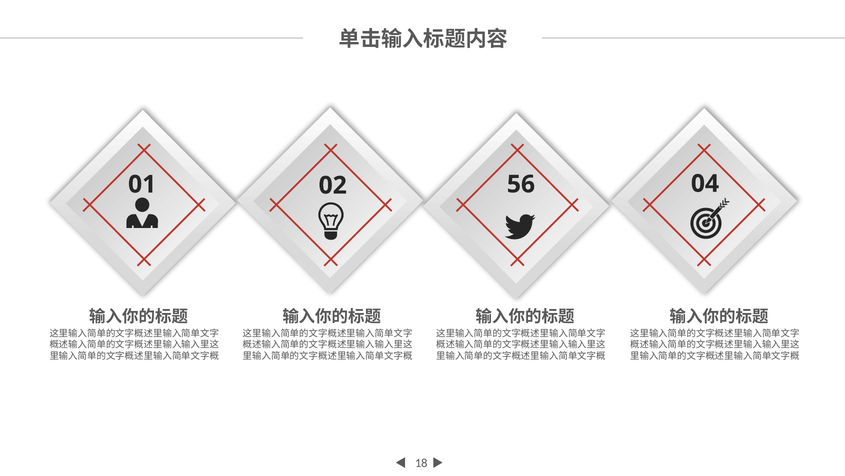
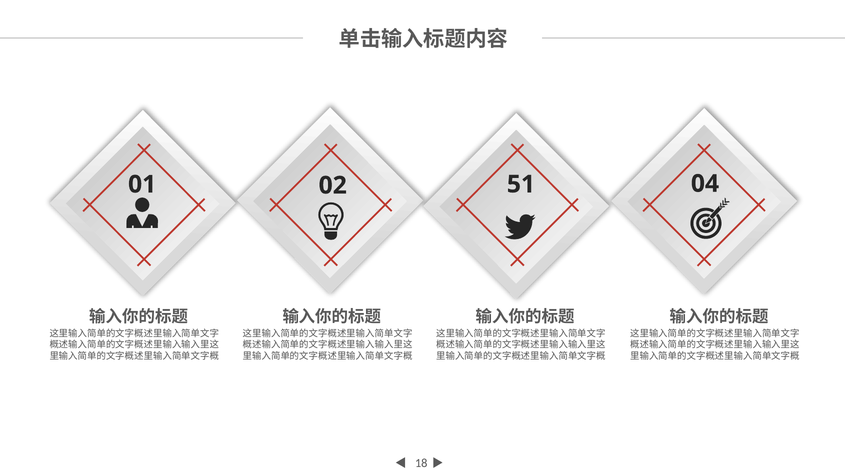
56: 56 -> 51
